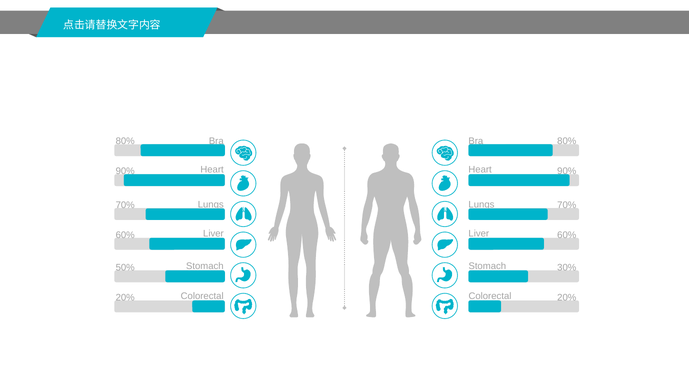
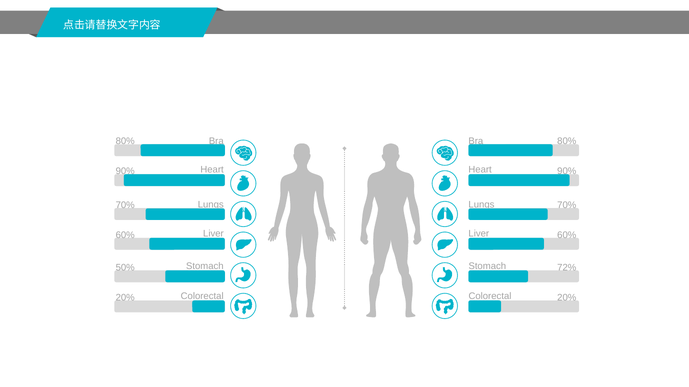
30%: 30% -> 72%
